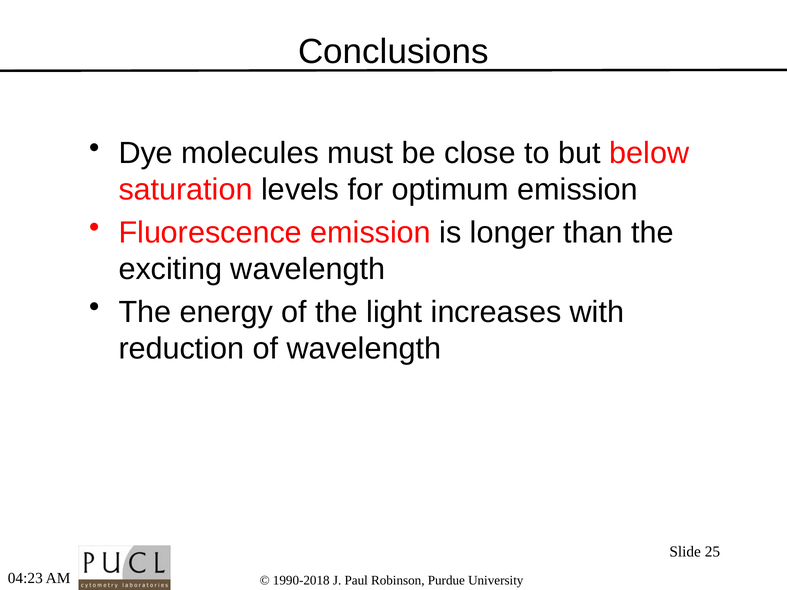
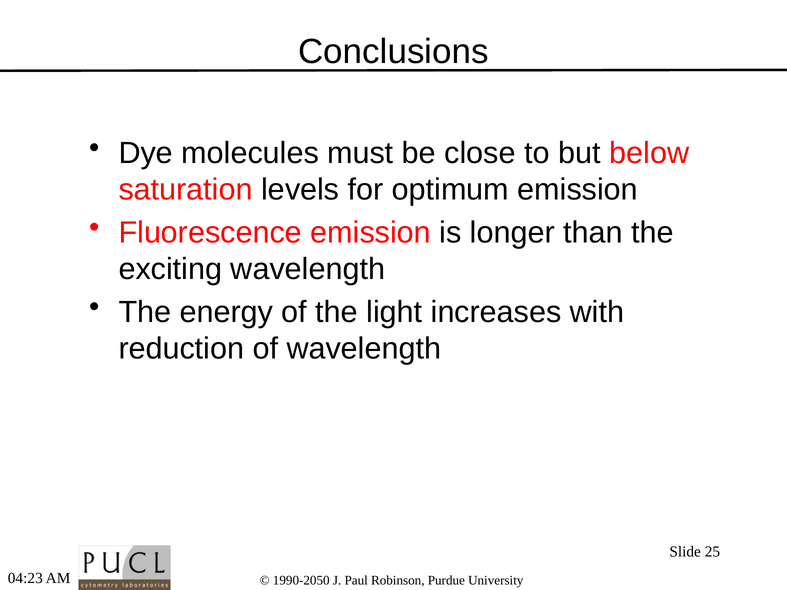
1990-2018: 1990-2018 -> 1990-2050
